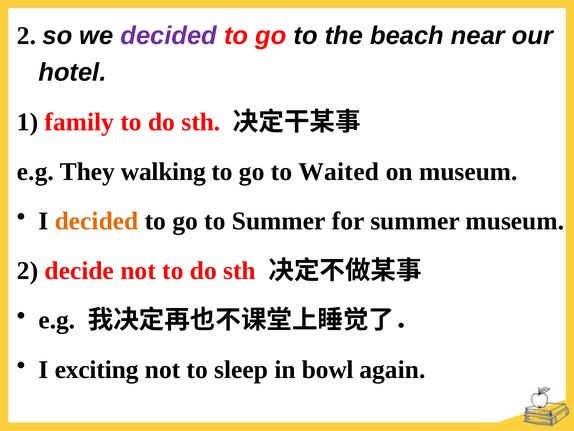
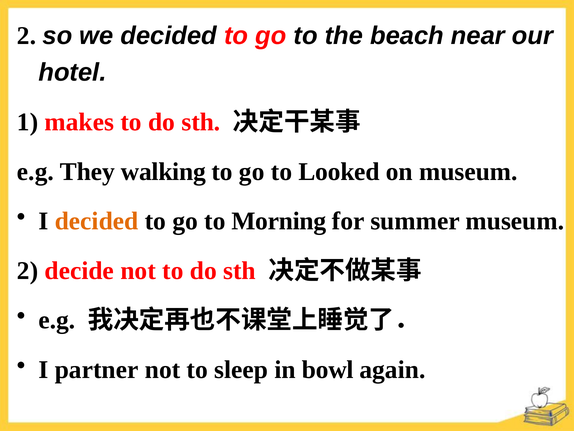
decided at (169, 36) colour: purple -> black
family: family -> makes
Waited: Waited -> Looked
to Summer: Summer -> Morning
exciting: exciting -> partner
